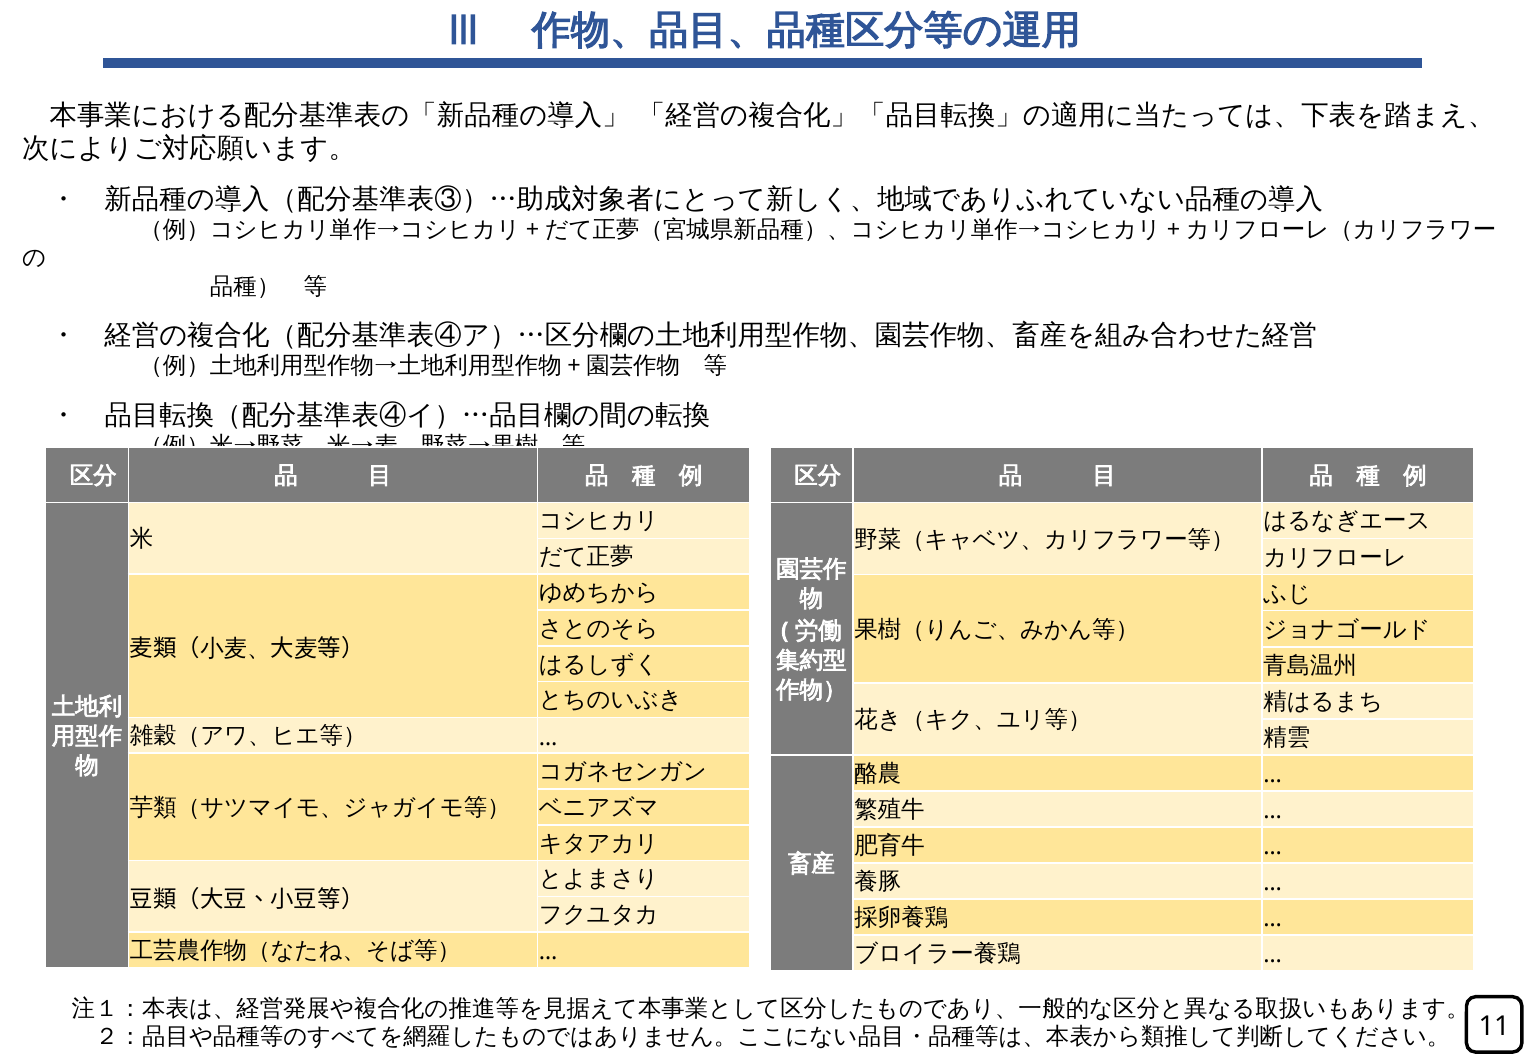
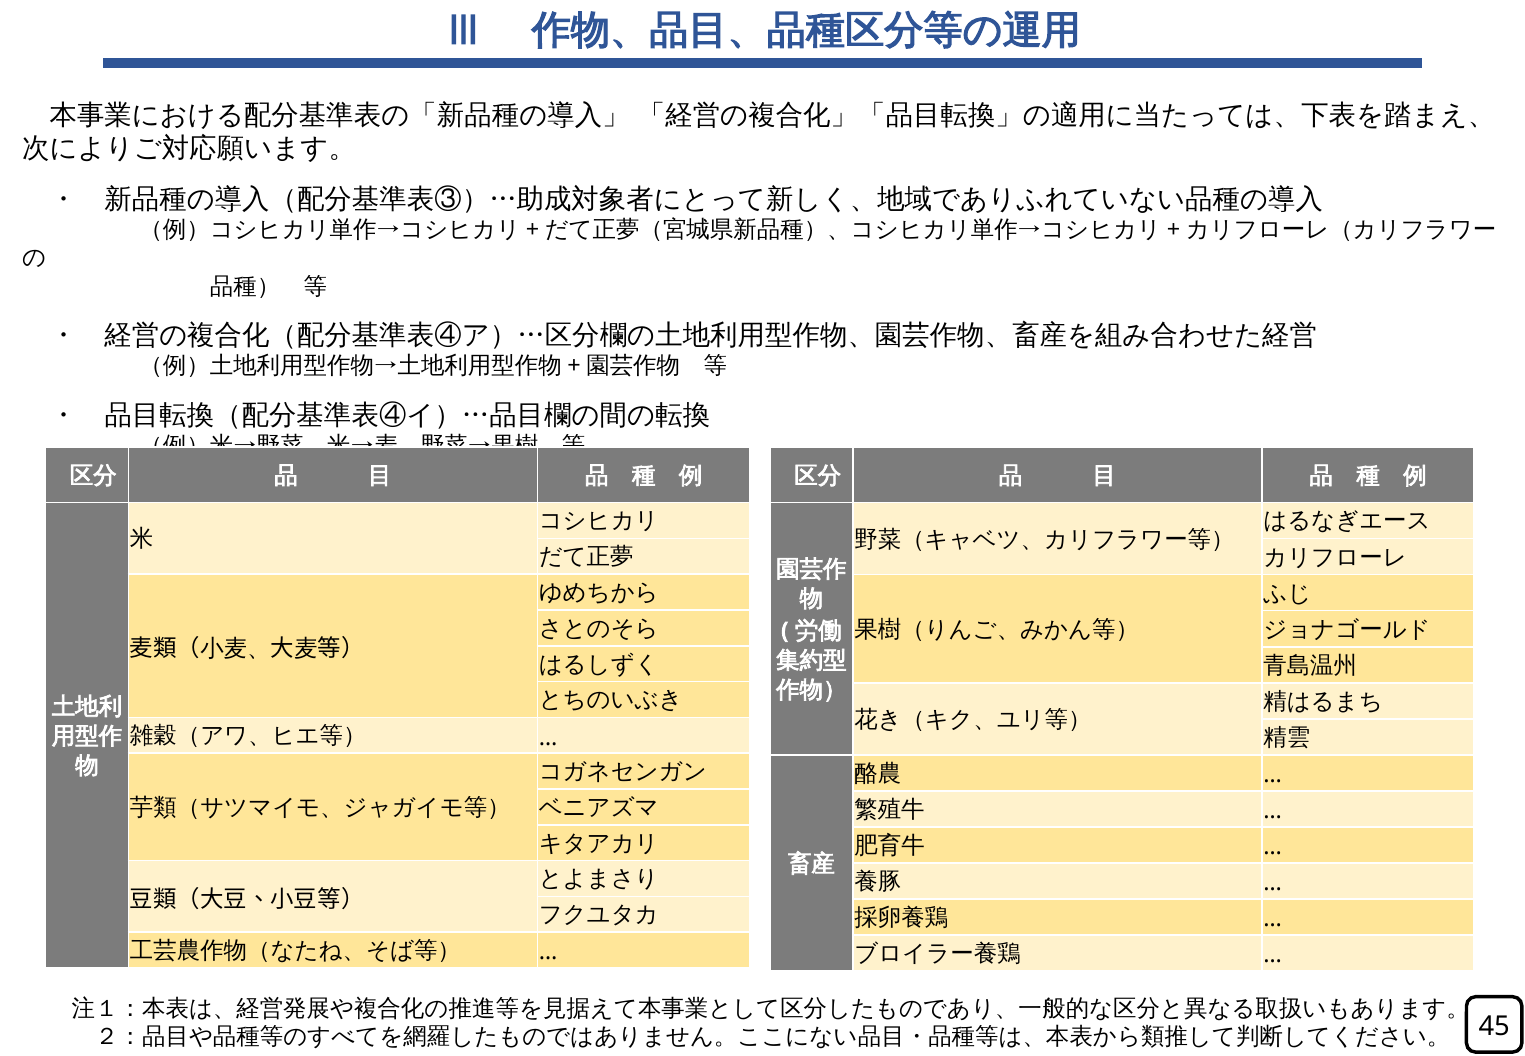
11: 11 -> 45
